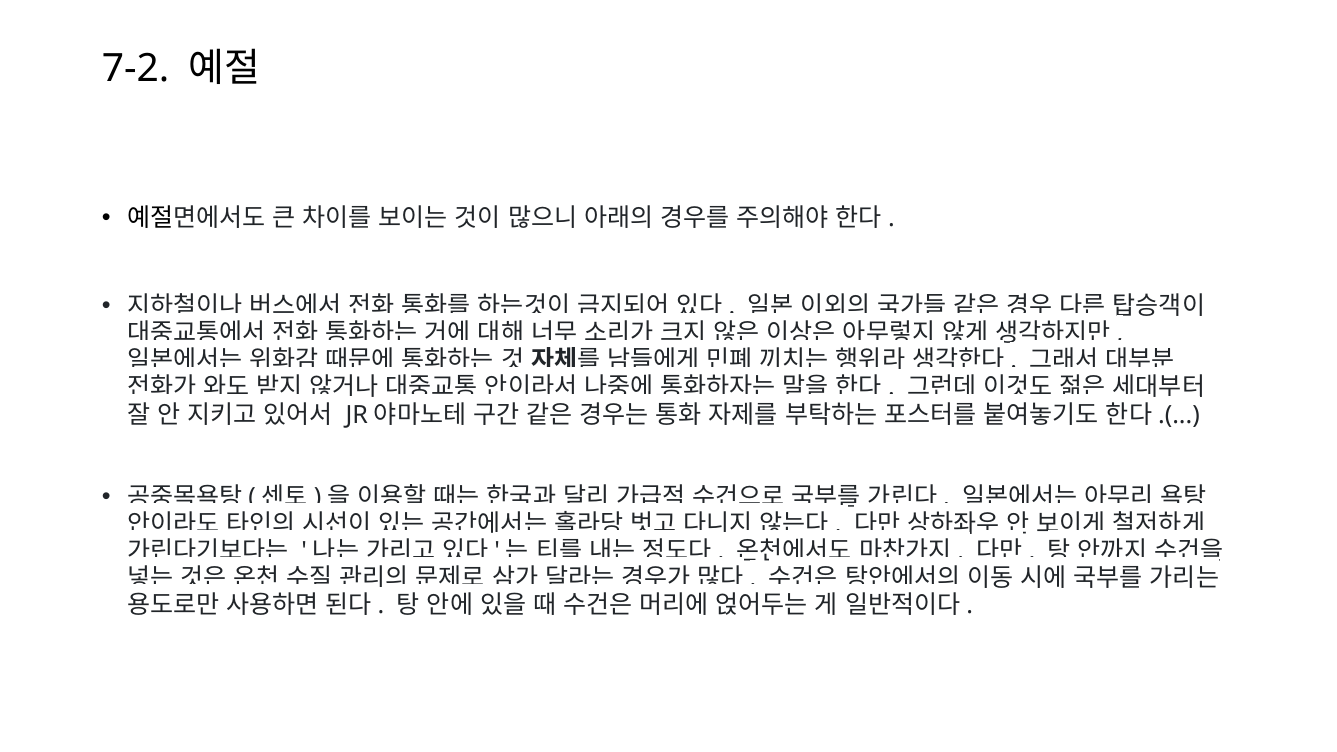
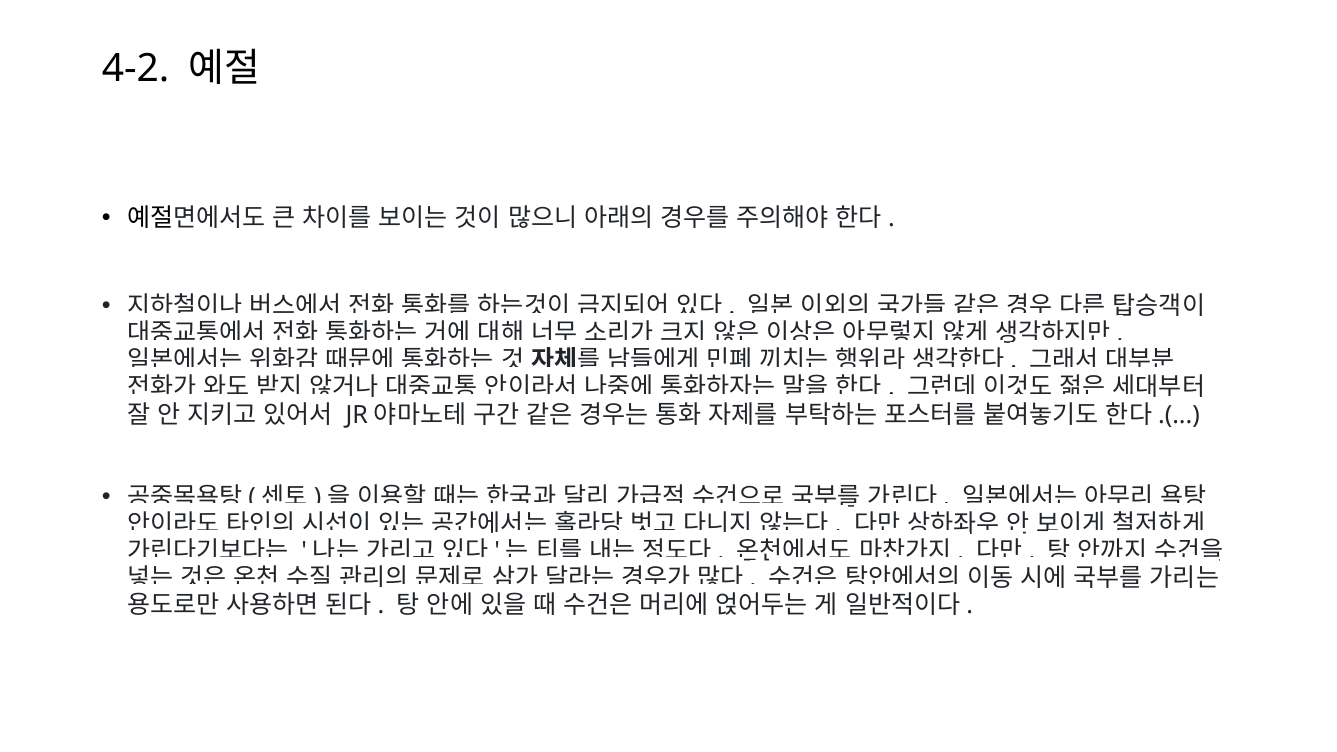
7-2: 7-2 -> 4-2
